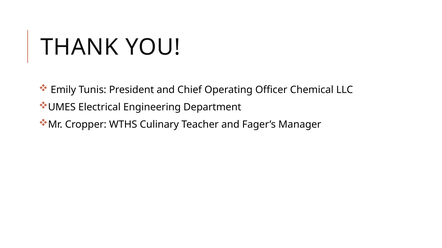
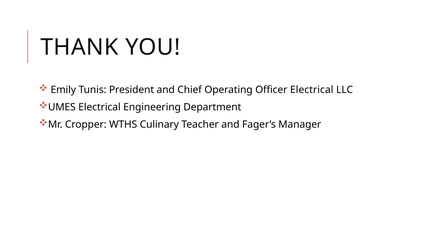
Officer Chemical: Chemical -> Electrical
